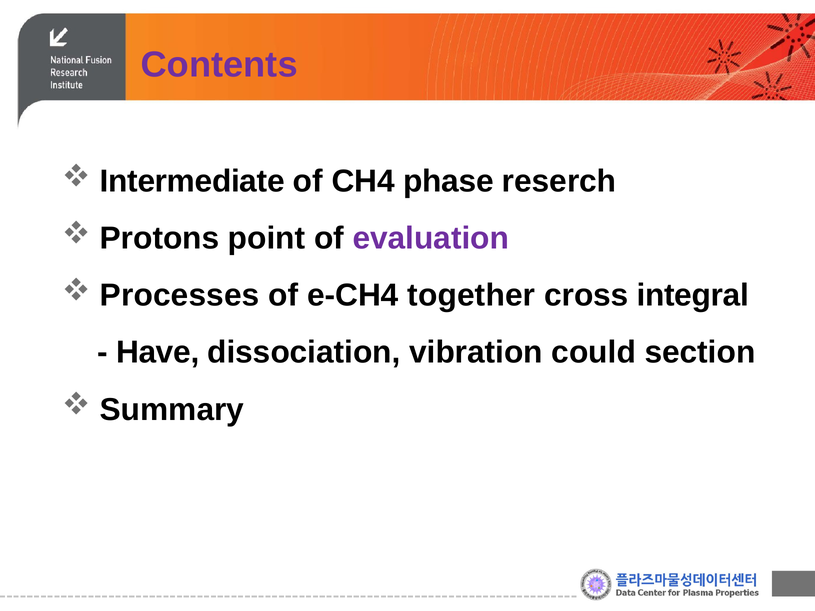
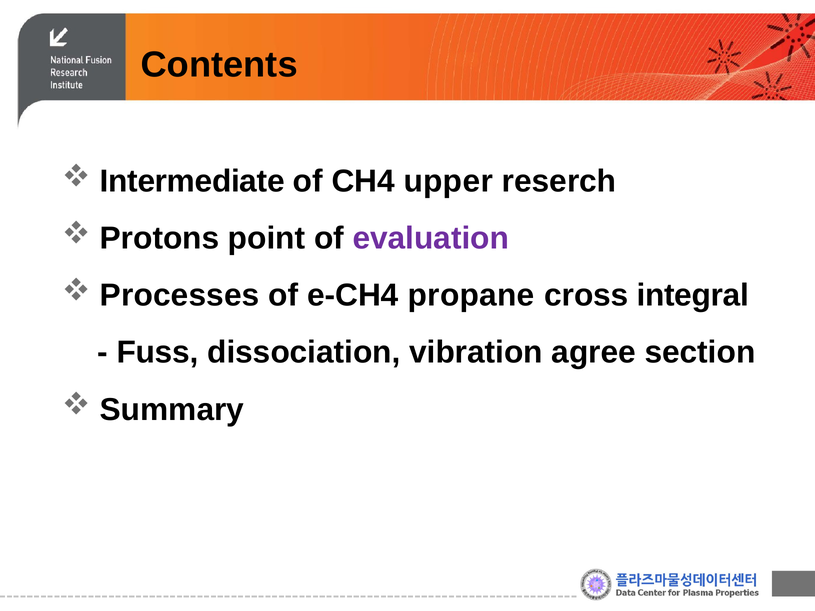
Contents colour: purple -> black
phase: phase -> upper
together: together -> propane
Have: Have -> Fuss
could: could -> agree
